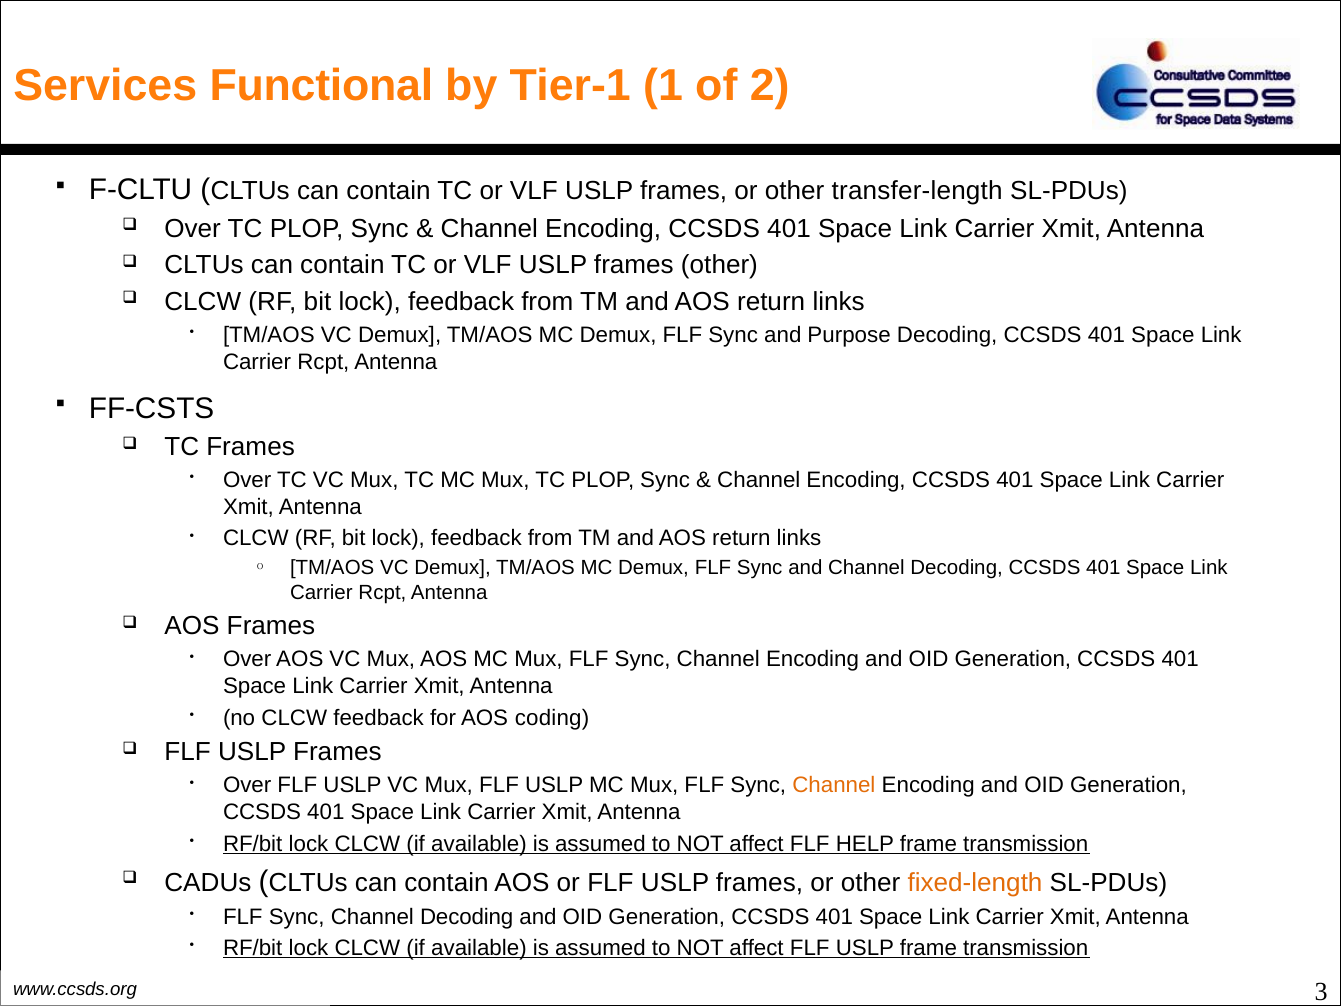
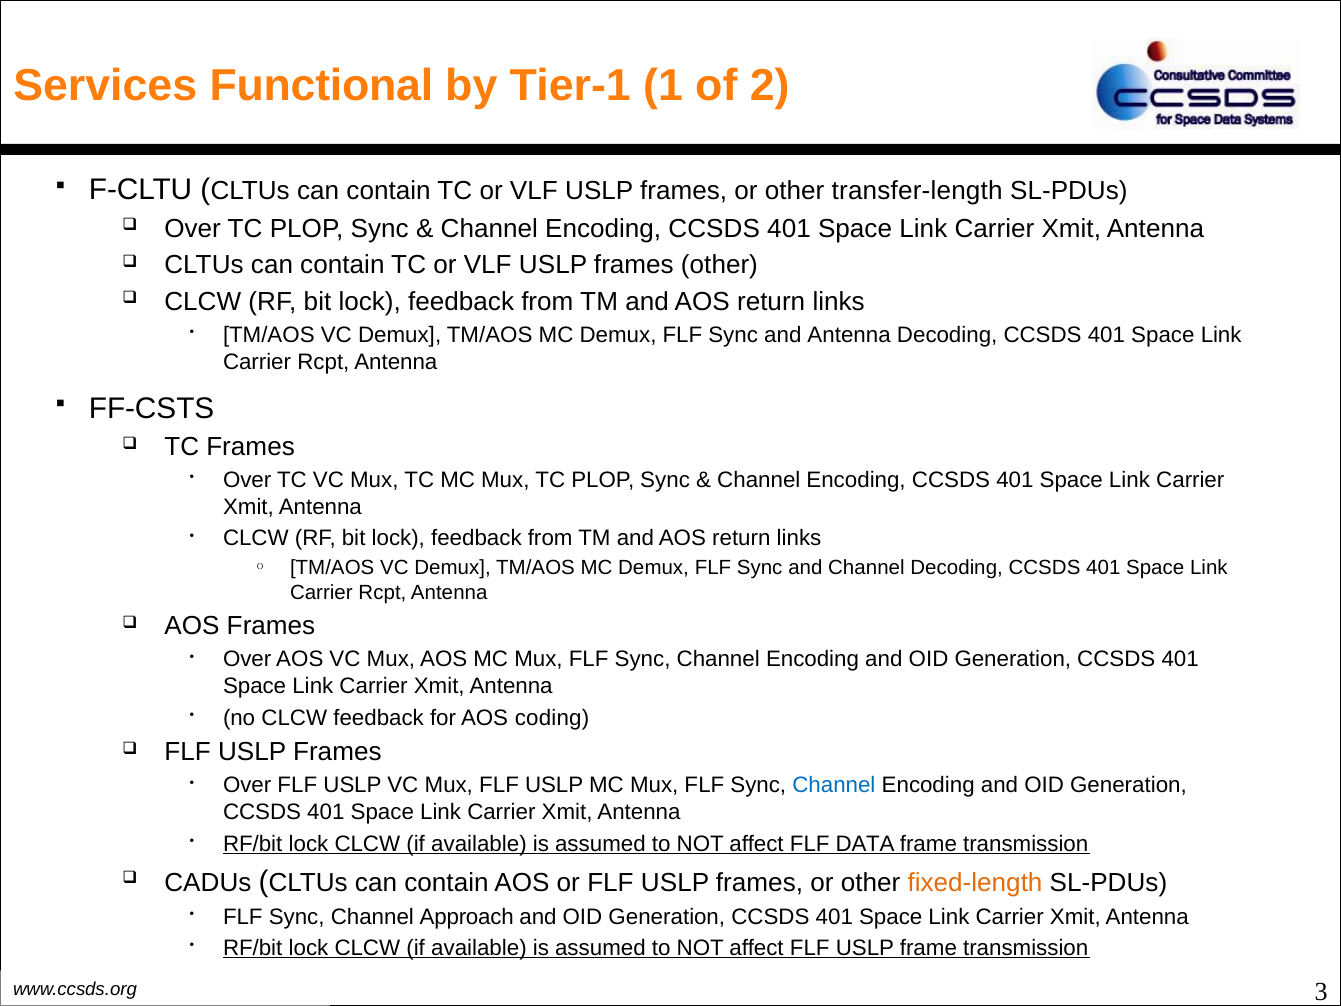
and Purpose: Purpose -> Antenna
Channel at (834, 785) colour: orange -> blue
HELP: HELP -> DATA
Sync Channel Decoding: Decoding -> Approach
